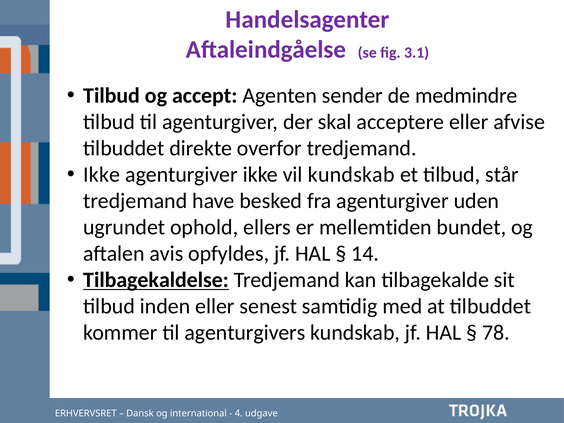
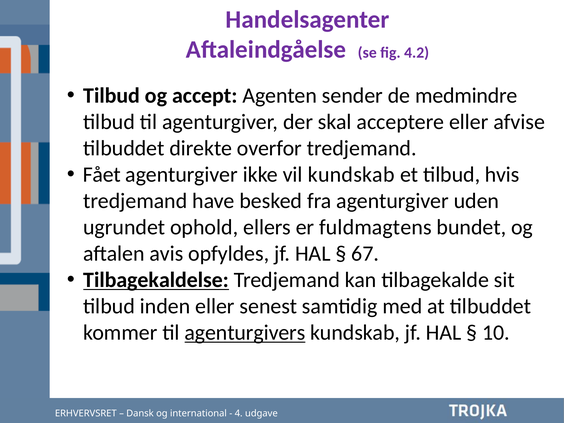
3.1: 3.1 -> 4.2
Ikke at (102, 175): Ikke -> Fået
står: står -> hvis
mellemtiden: mellemtiden -> fuldmagtens
14: 14 -> 67
agenturgivers underline: none -> present
78: 78 -> 10
